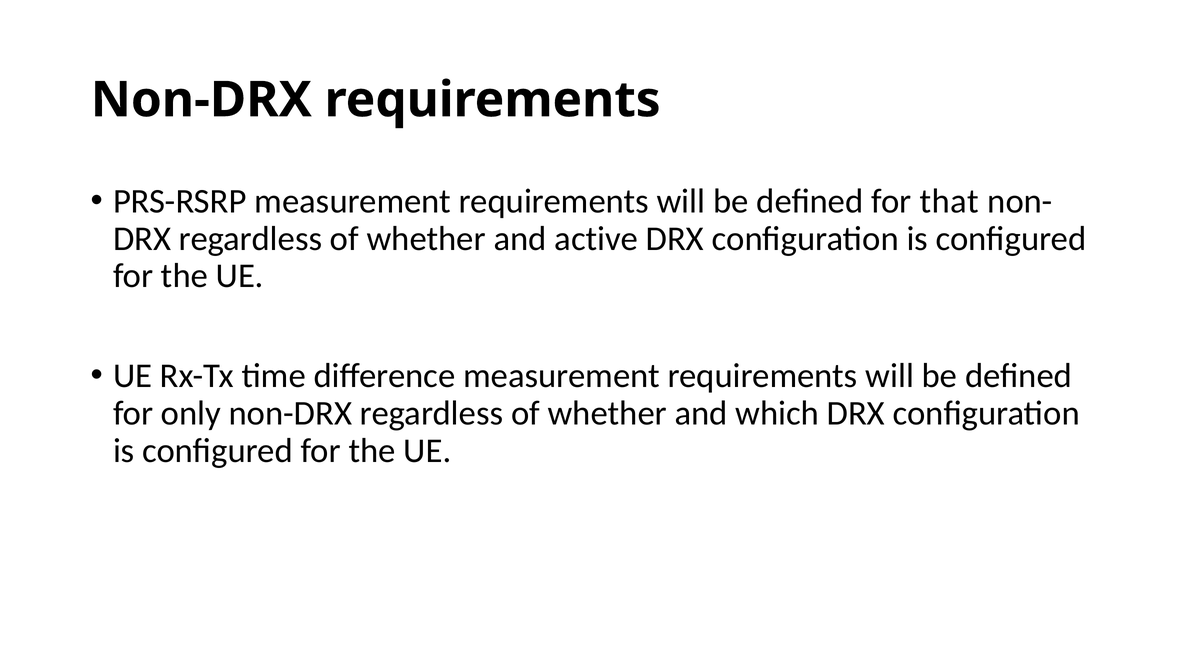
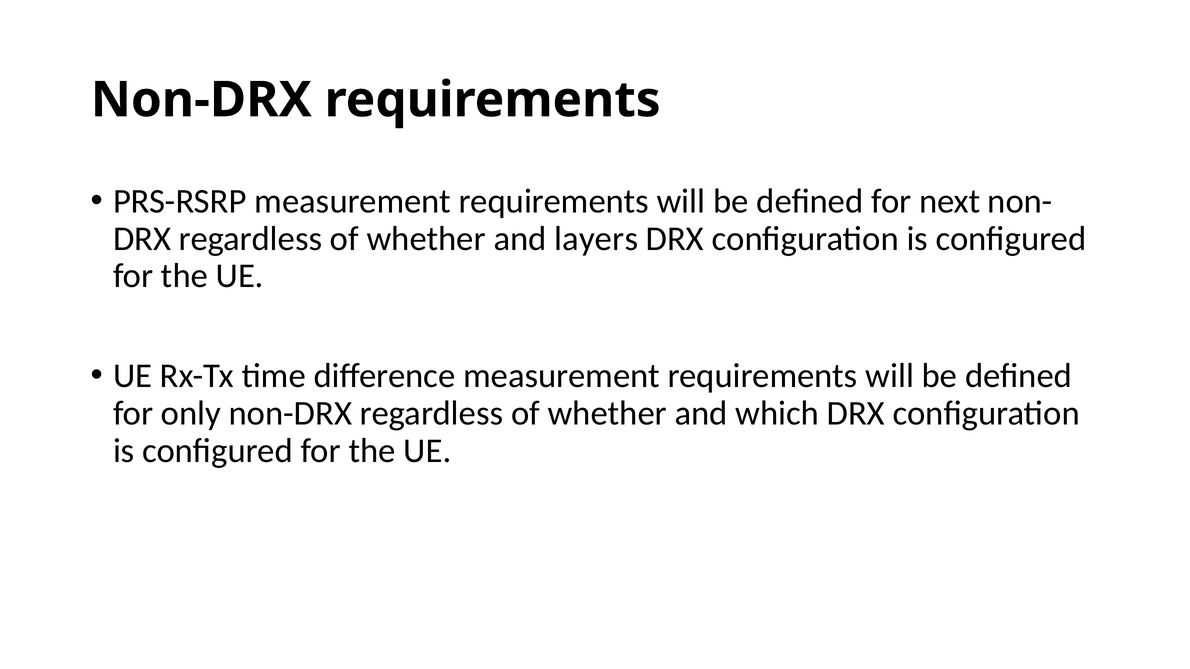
that: that -> next
active: active -> layers
